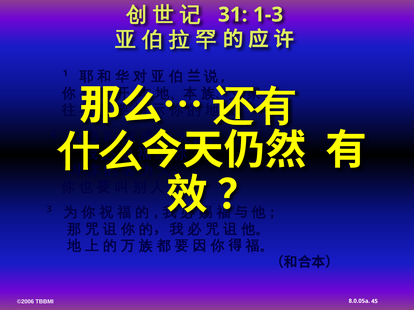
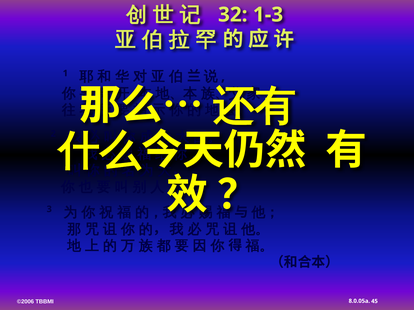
31: 31 -> 32
